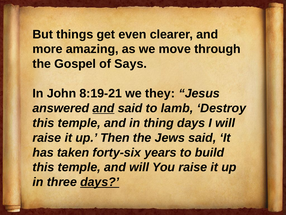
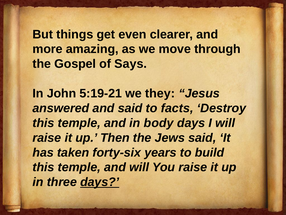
8:19-21: 8:19-21 -> 5:19-21
and at (104, 108) underline: present -> none
lamb: lamb -> facts
thing: thing -> body
